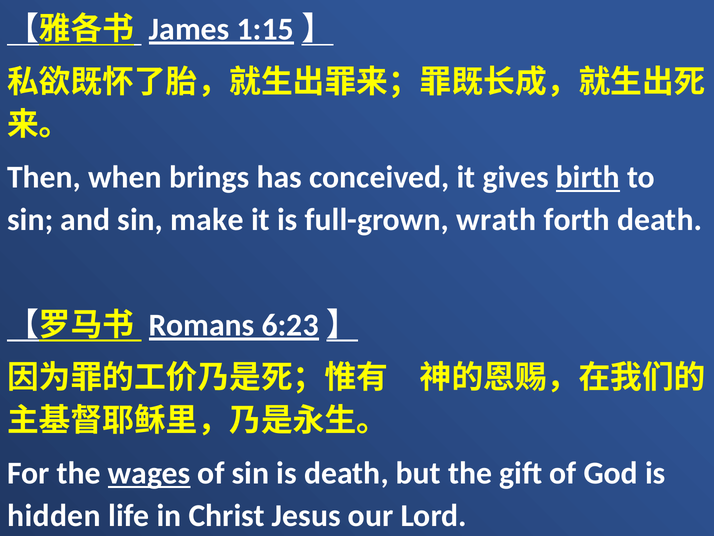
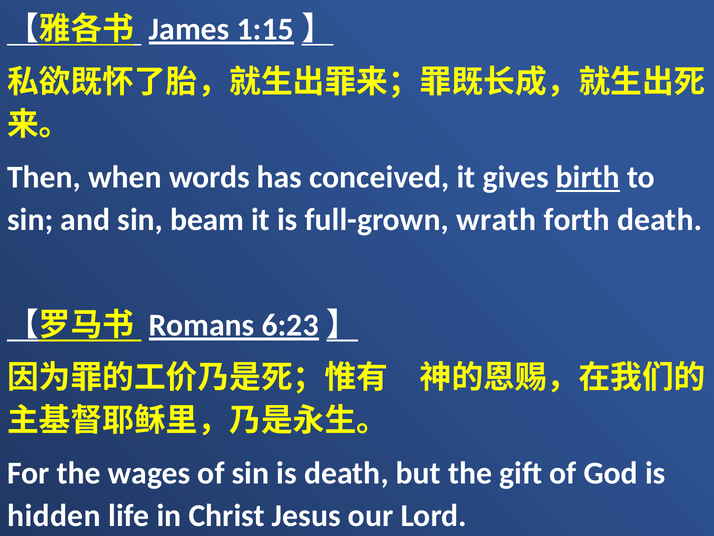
brings: brings -> words
make: make -> beam
wages underline: present -> none
